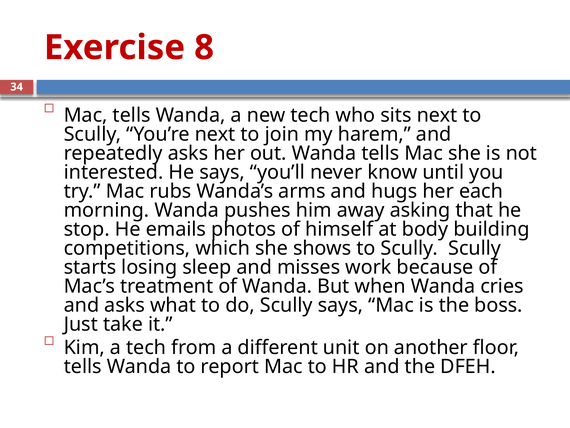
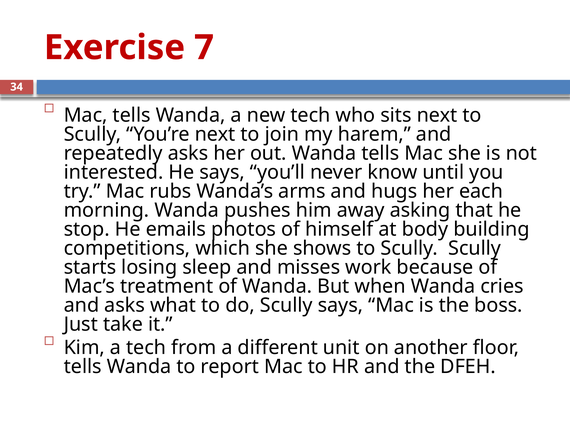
8: 8 -> 7
